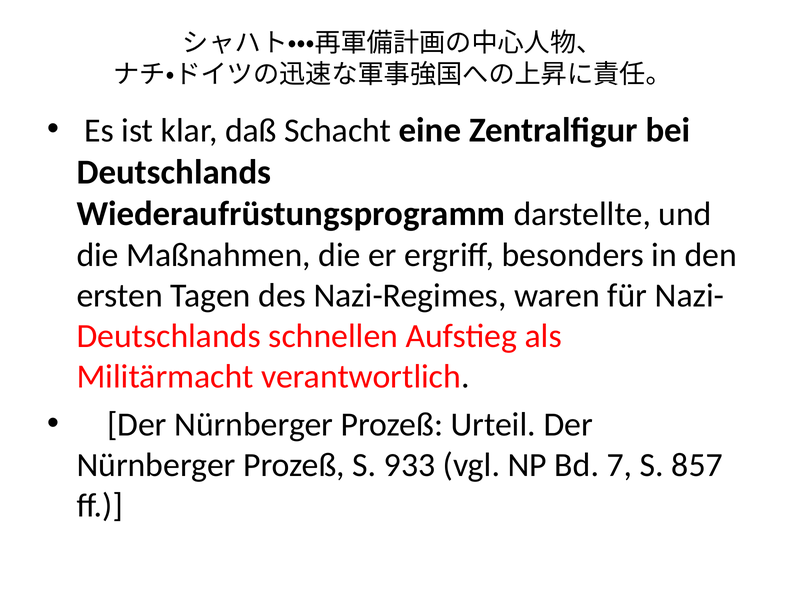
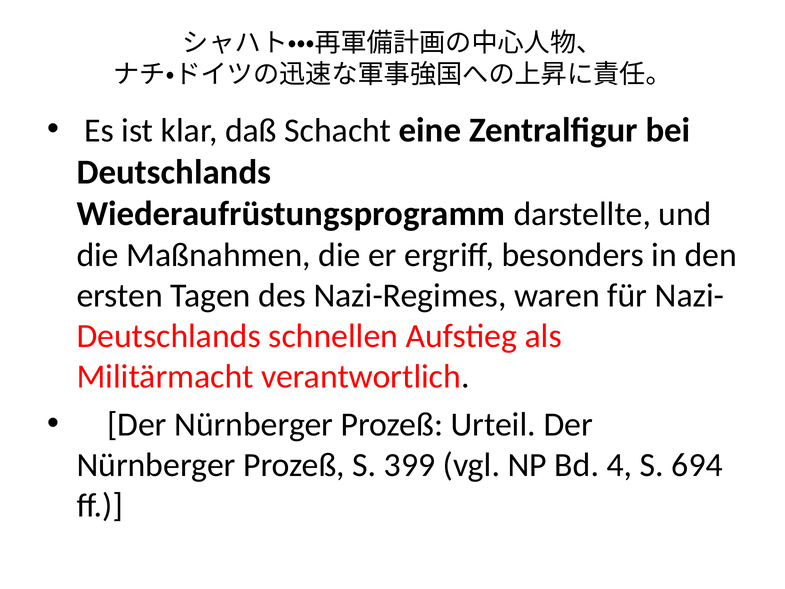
933: 933 -> 399
7: 7 -> 4
857: 857 -> 694
